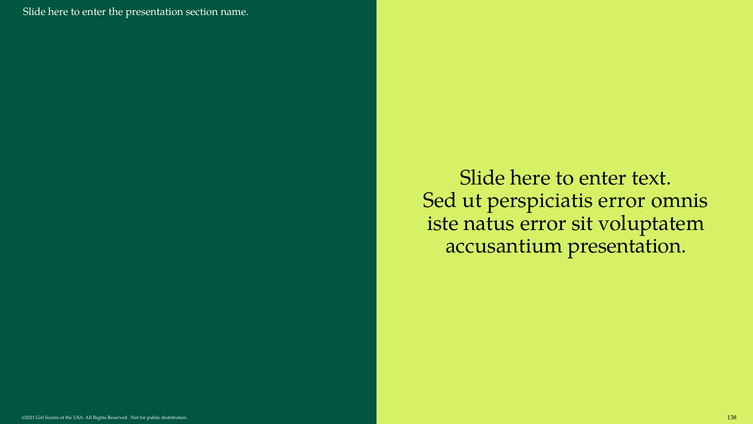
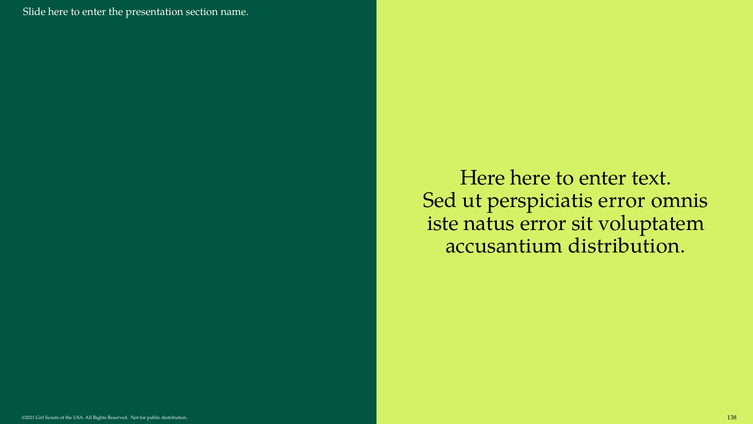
Slide at (483, 178): Slide -> Here
accusantium presentation: presentation -> distribution
